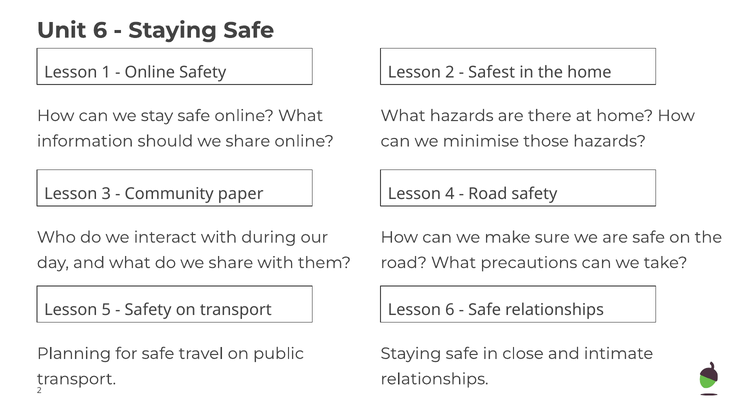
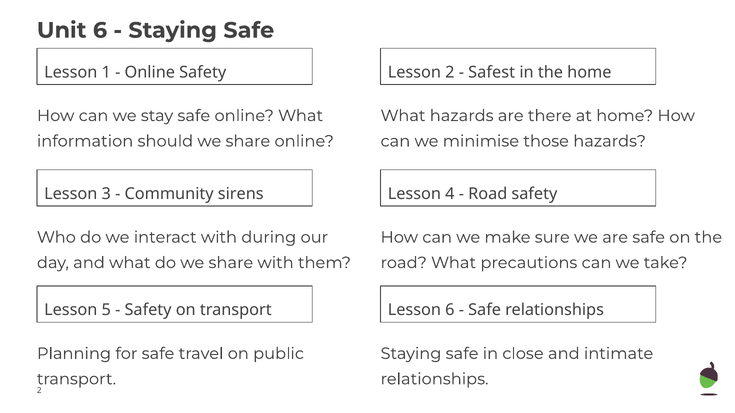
paper: paper -> sirens
